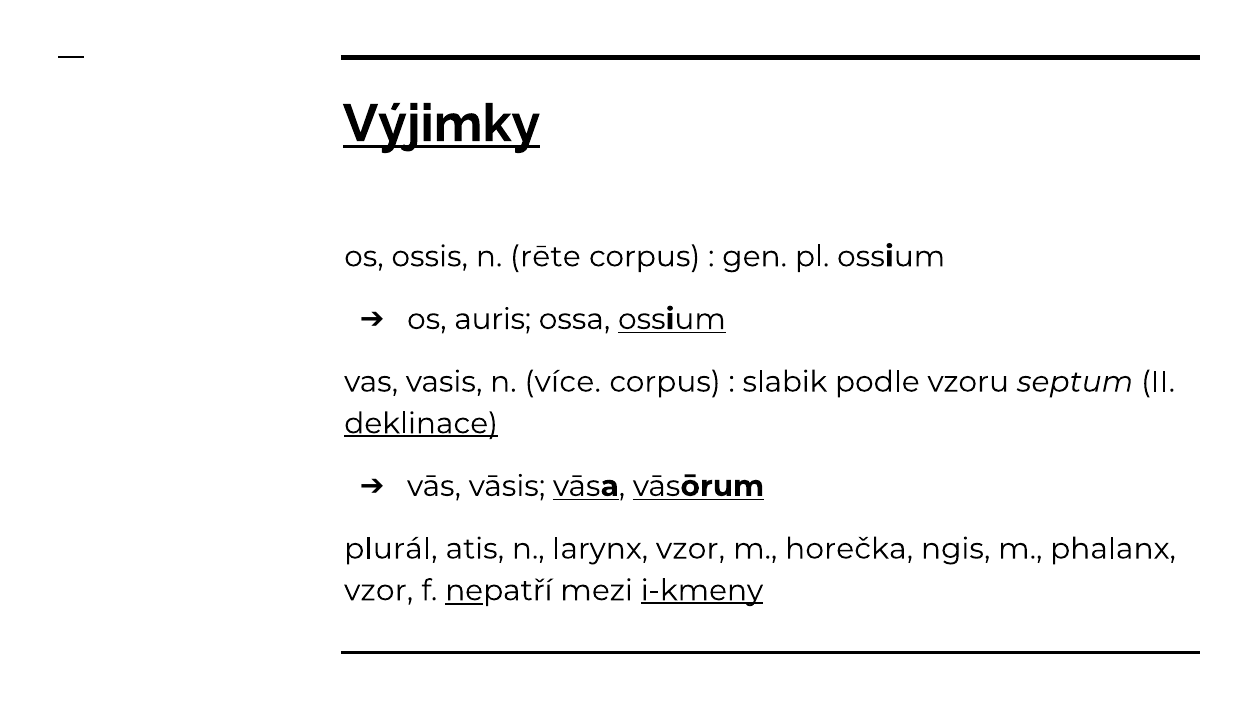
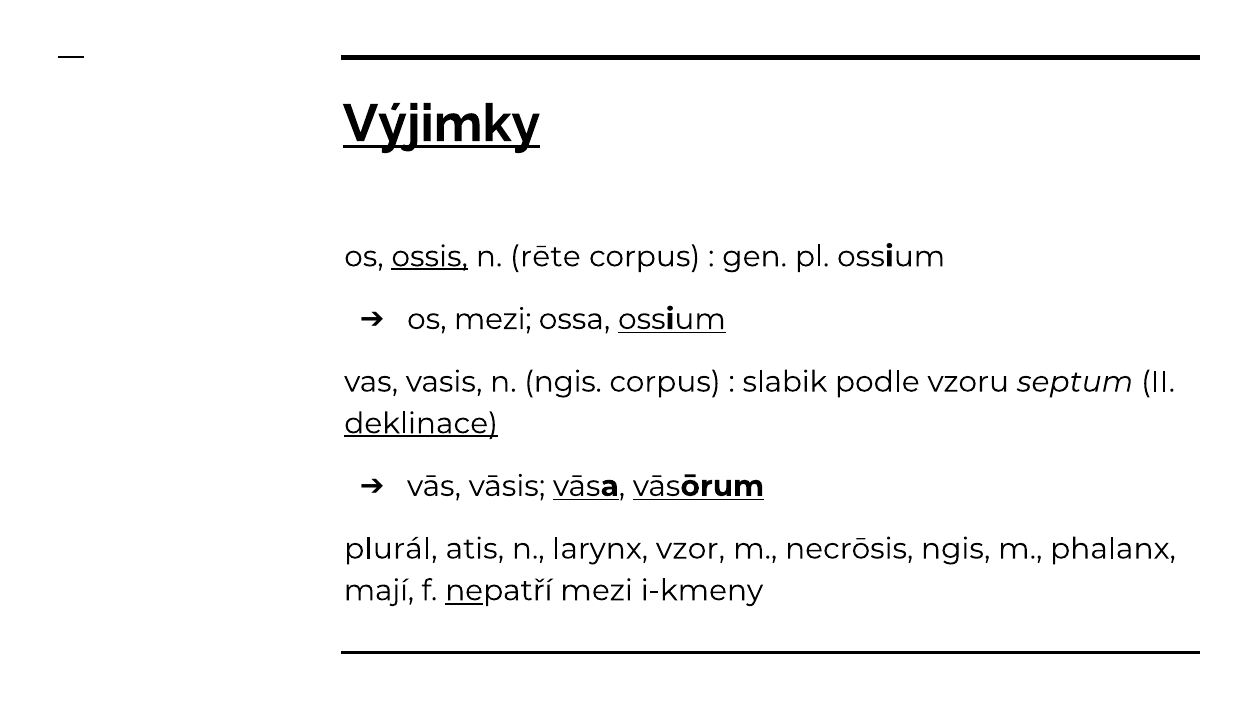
ossis underline: none -> present
os auris: auris -> mezi
n více: více -> ngis
horečka: horečka -> necrōsis
vzor at (379, 590): vzor -> mají
i-kmeny underline: present -> none
